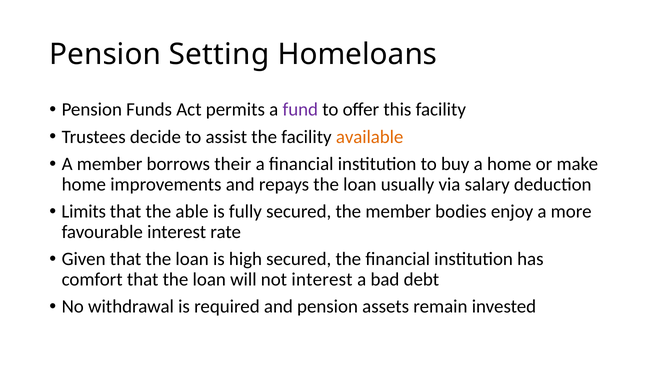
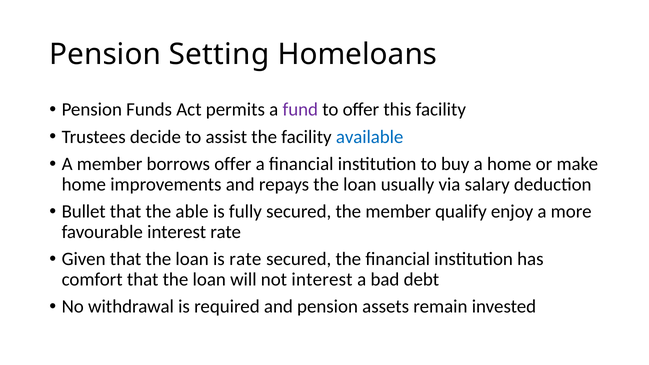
available colour: orange -> blue
borrows their: their -> offer
Limits: Limits -> Bullet
bodies: bodies -> qualify
is high: high -> rate
